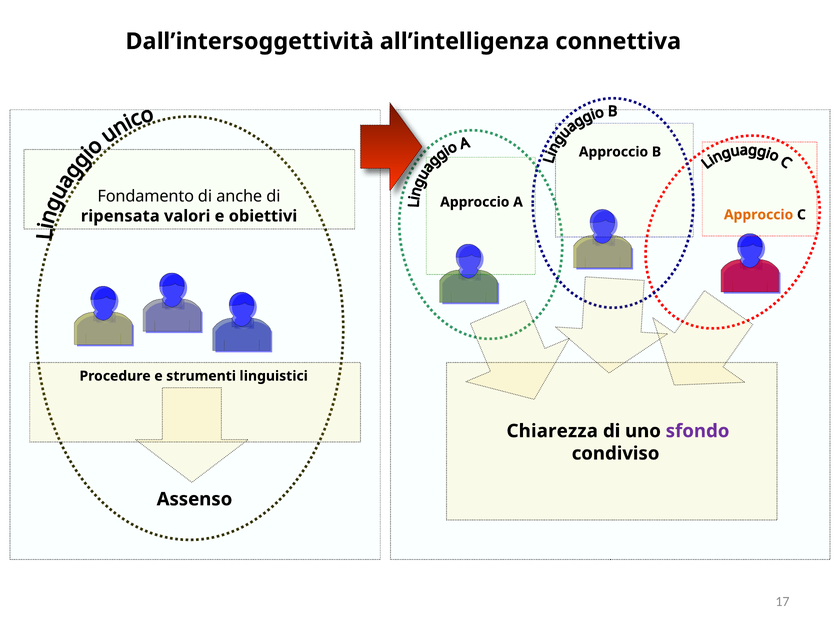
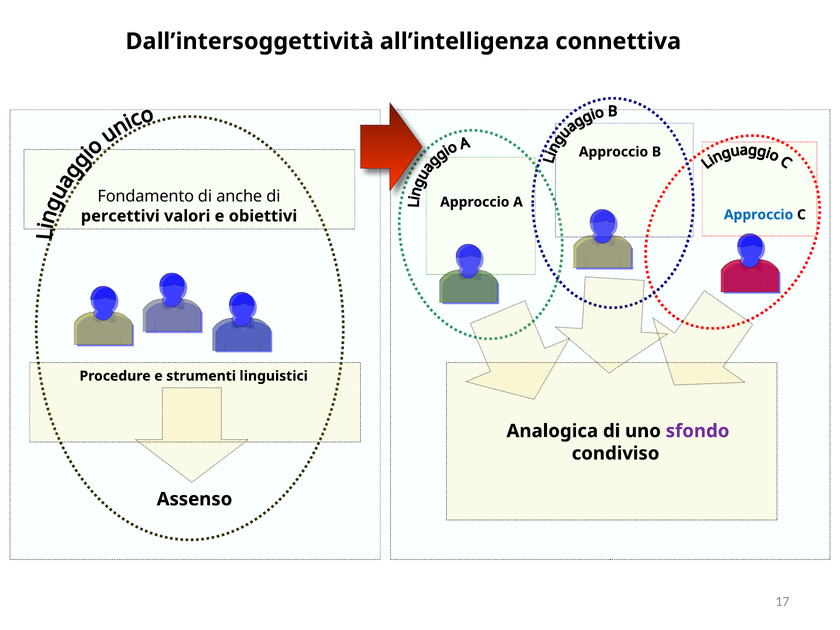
Approccio at (759, 215) colour: orange -> blue
ripensata: ripensata -> percettivi
Chiarezza: Chiarezza -> Analogica
